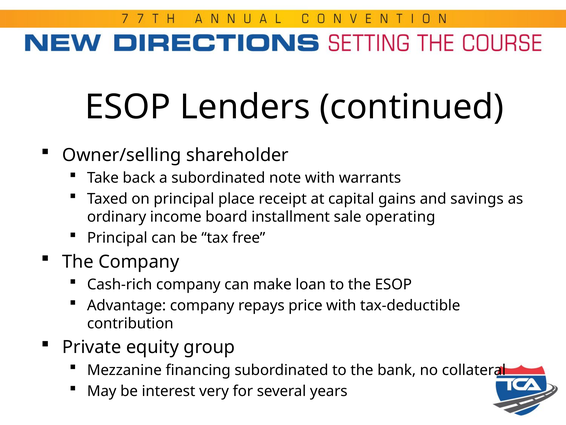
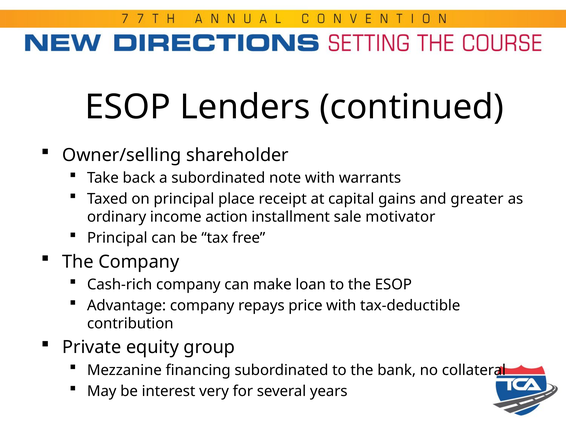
savings: savings -> greater
board: board -> action
operating: operating -> motivator
